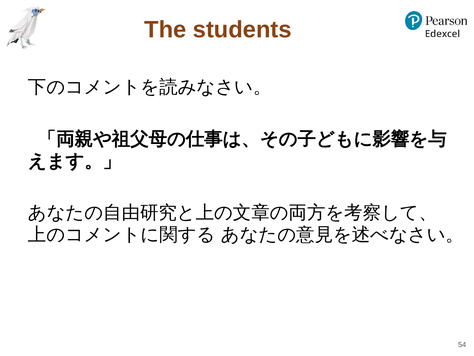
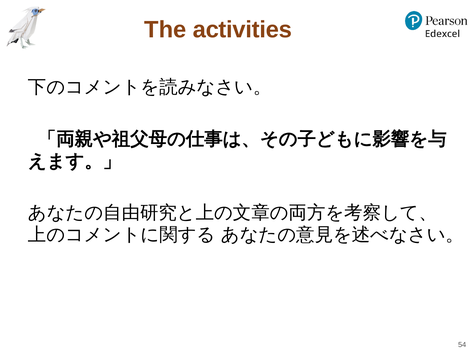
students: students -> activities
